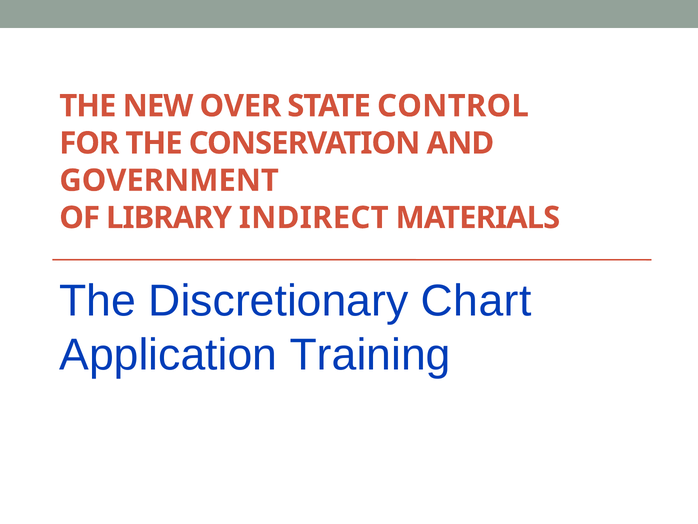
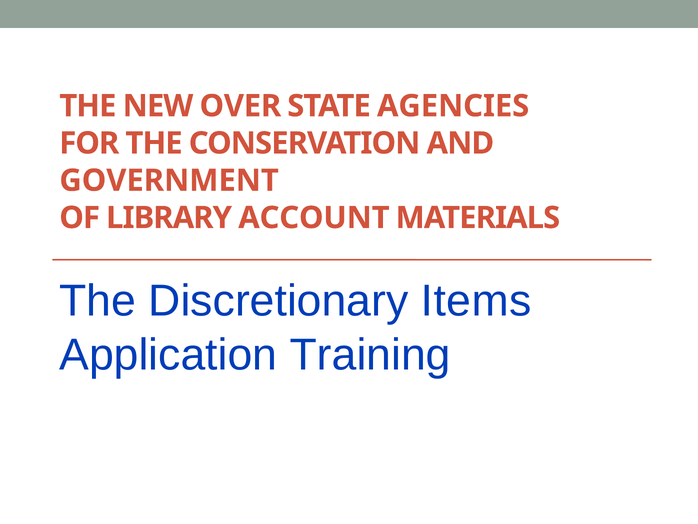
CONTROL: CONTROL -> AGENCIES
INDIRECT: INDIRECT -> ACCOUNT
Chart: Chart -> Items
